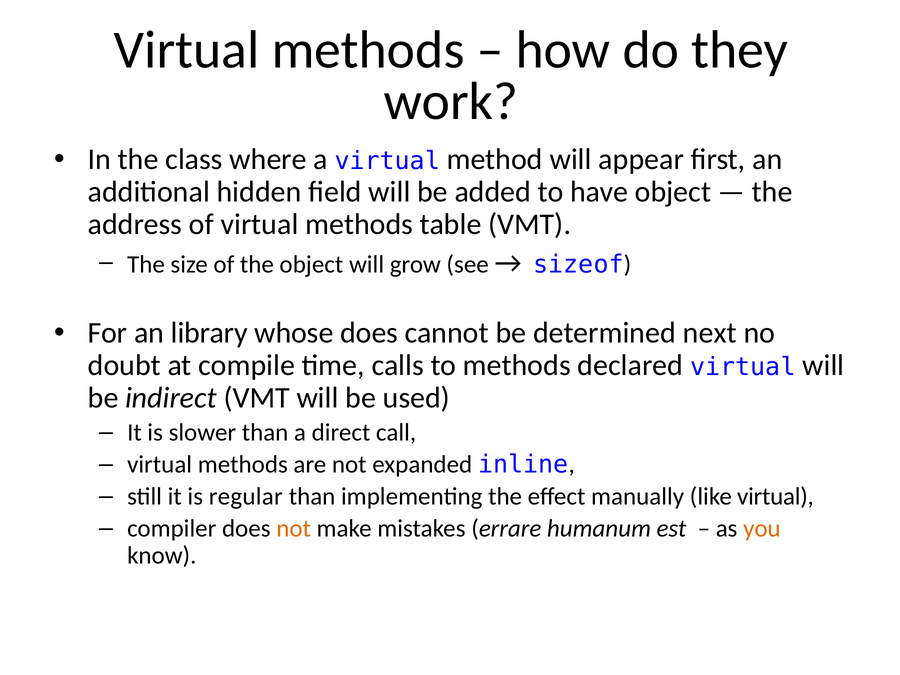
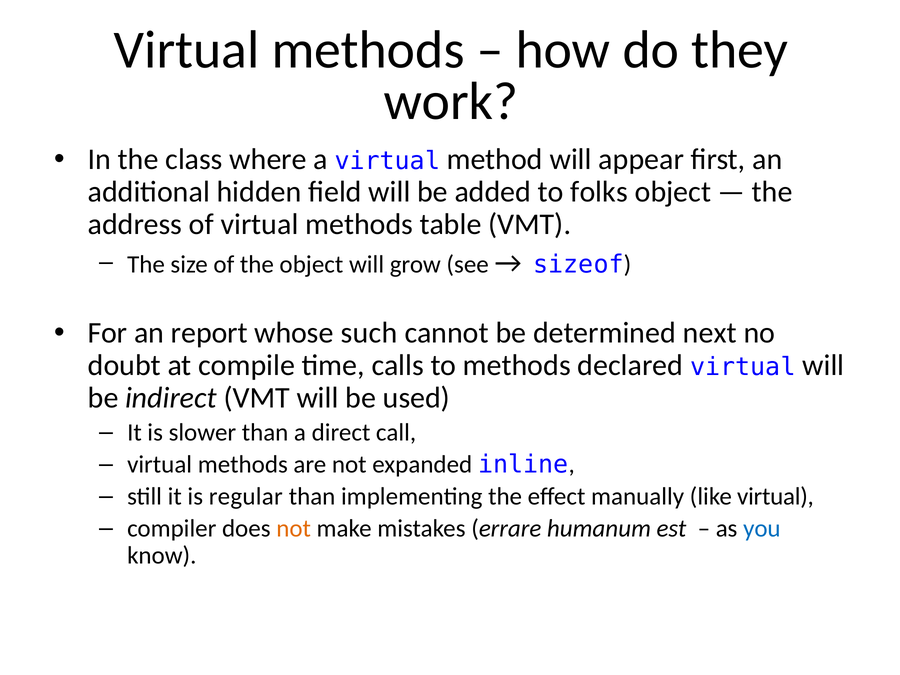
have: have -> folks
library: library -> report
whose does: does -> such
you colour: orange -> blue
